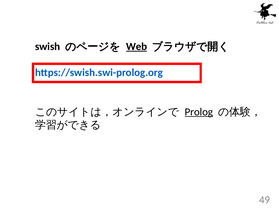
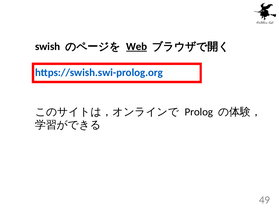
Prolog underline: present -> none
